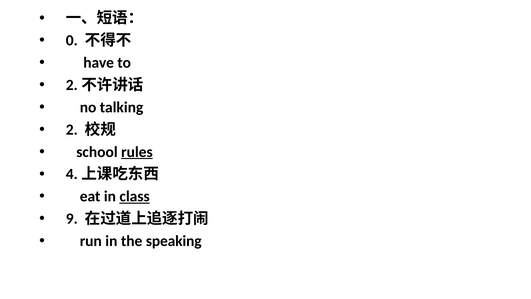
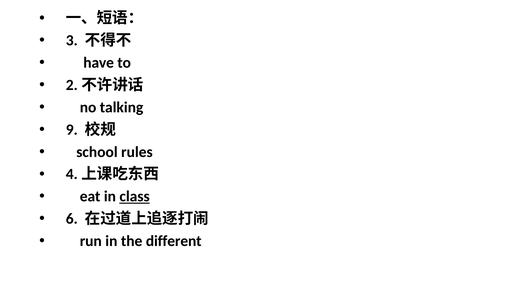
0: 0 -> 3
2: 2 -> 9
rules underline: present -> none
9: 9 -> 6
speaking: speaking -> different
